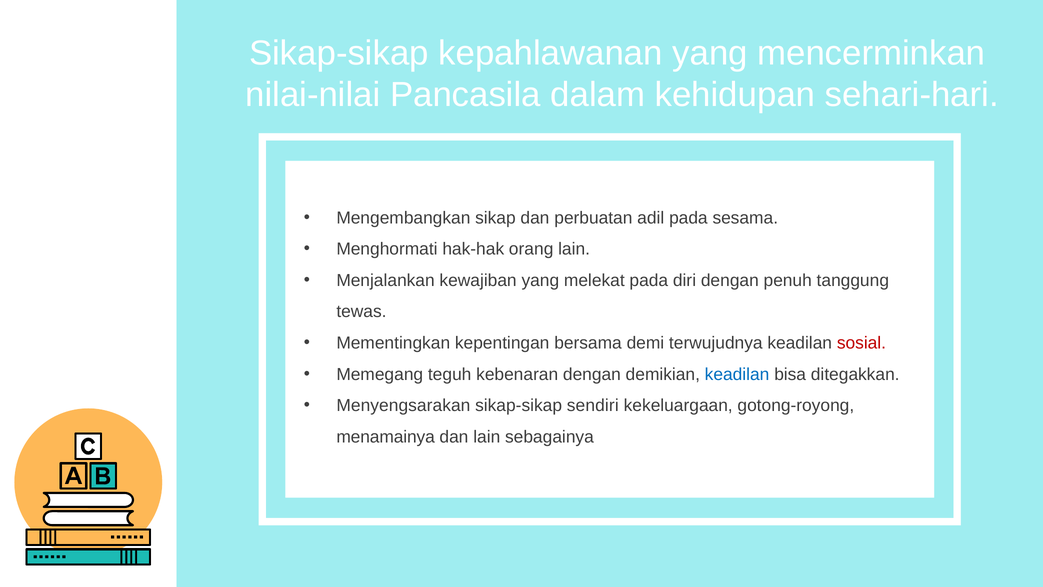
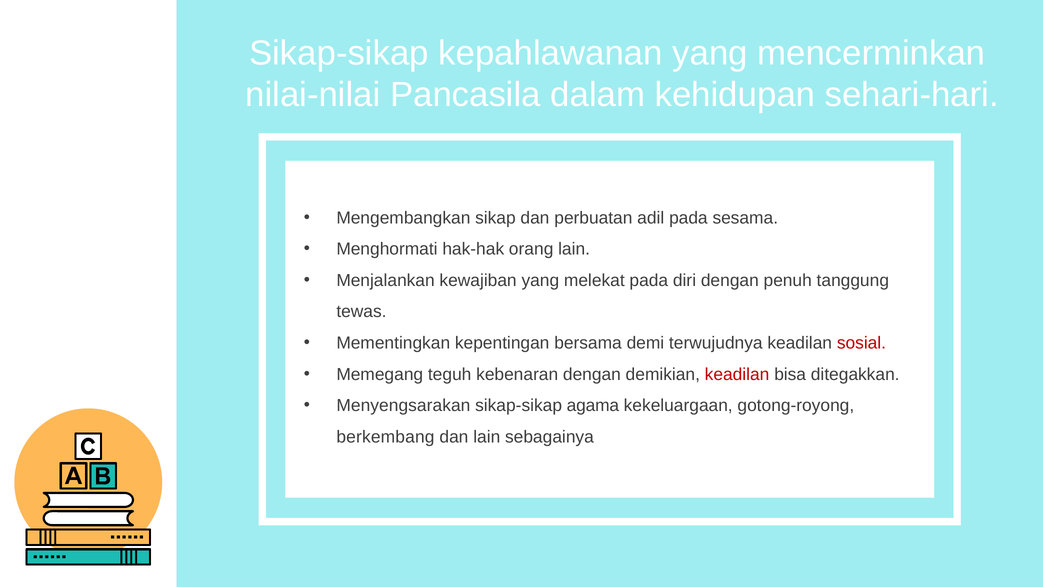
keadilan at (737, 374) colour: blue -> red
sendiri: sendiri -> agama
menamainya: menamainya -> berkembang
